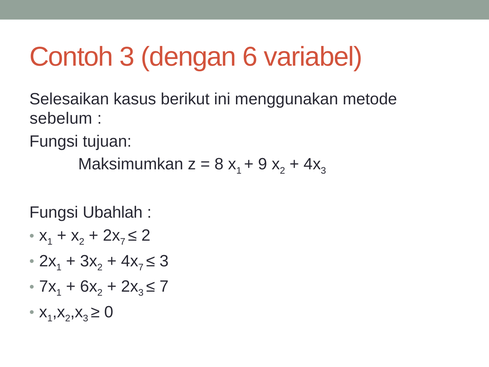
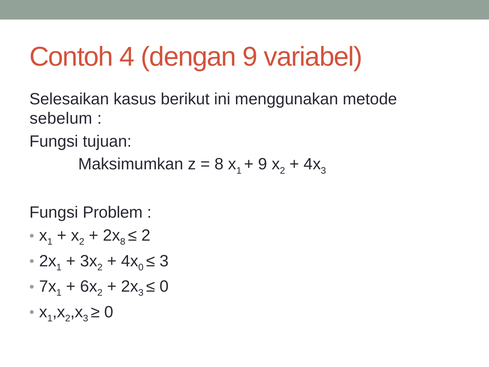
Contoh 3: 3 -> 4
dengan 6: 6 -> 9
Ubahlah: Ubahlah -> Problem
7 at (123, 242): 7 -> 8
7 at (141, 267): 7 -> 0
7 at (164, 286): 7 -> 0
